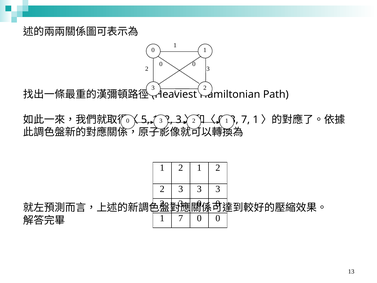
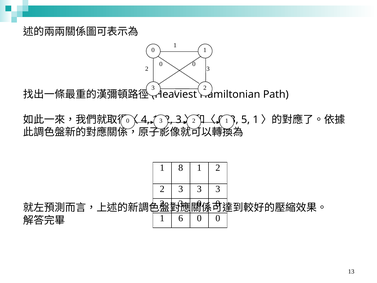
5: 5 -> 4
7 at (246, 120): 7 -> 5
2 at (181, 167): 2 -> 8
1 7: 7 -> 6
